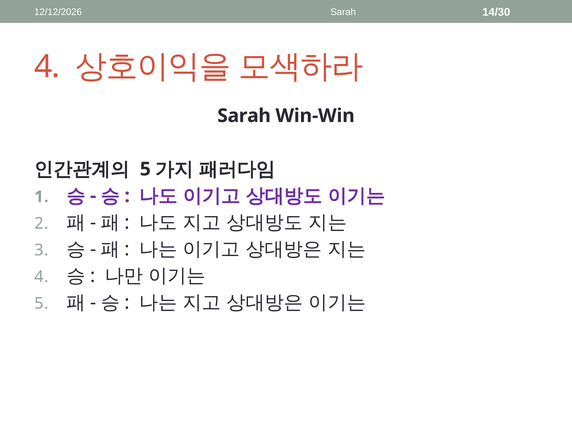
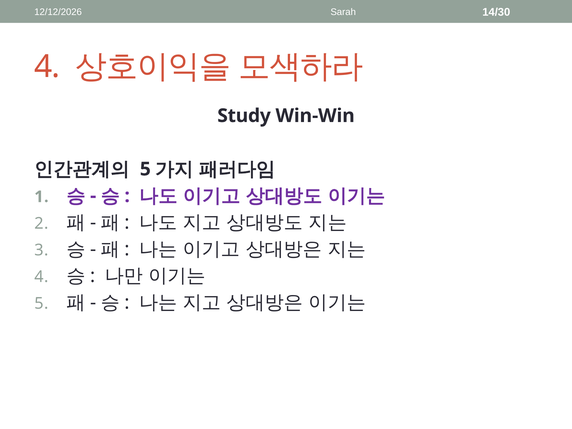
Sarah at (244, 116): Sarah -> Study
